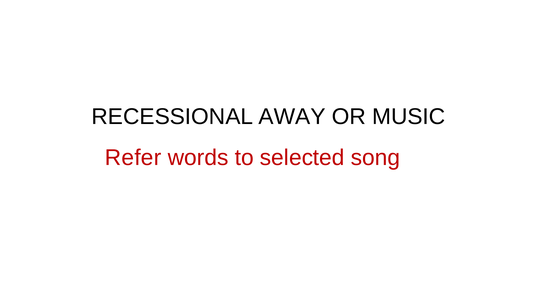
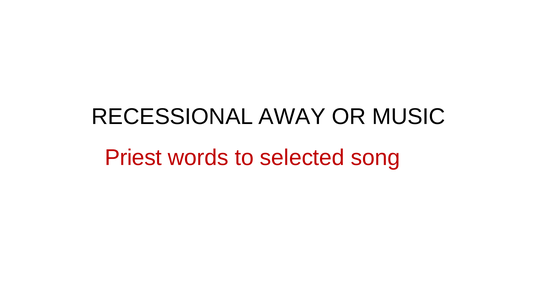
Refer: Refer -> Priest
